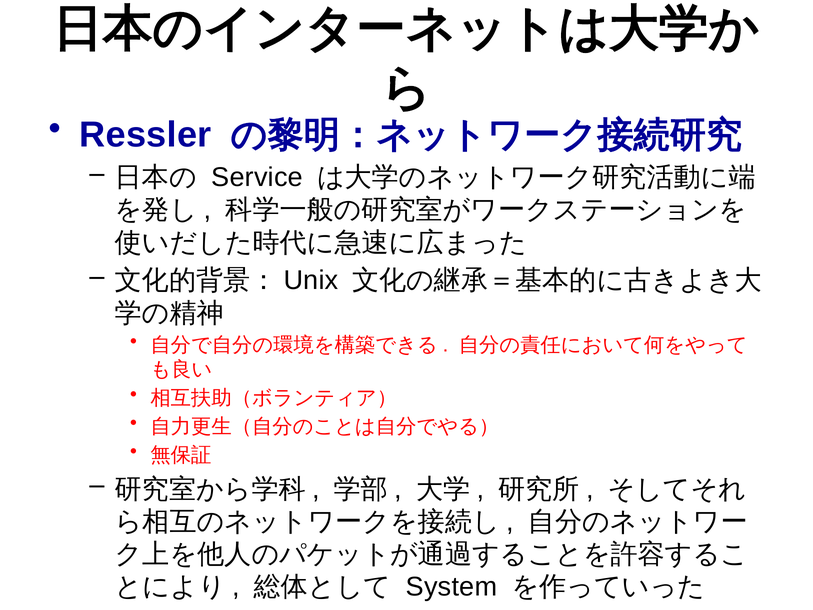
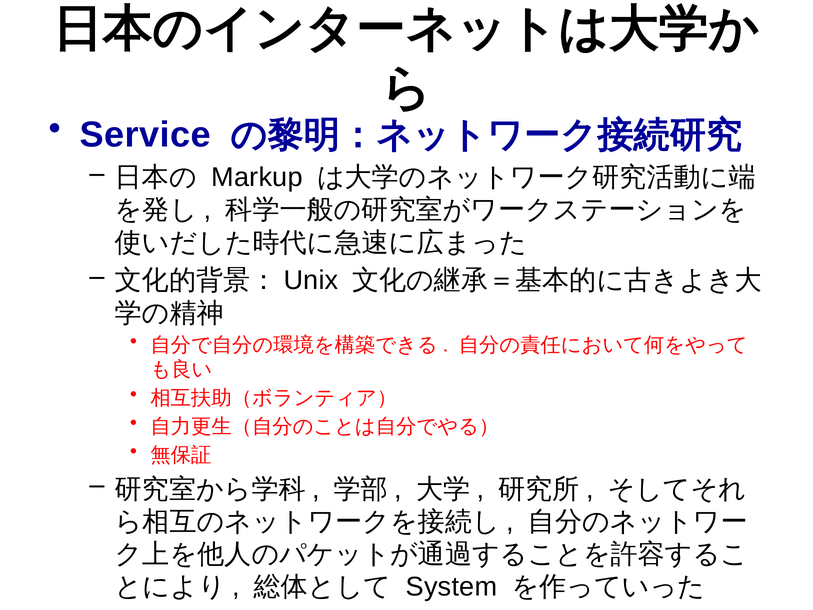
Ressler: Ressler -> Service
Service: Service -> Markup
